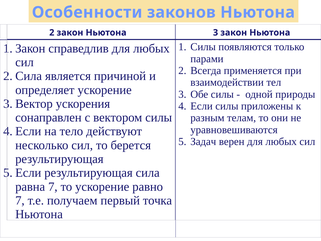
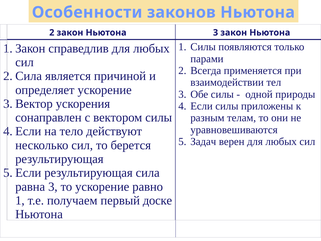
равна 7: 7 -> 3
7 at (20, 200): 7 -> 1
точка: точка -> доске
